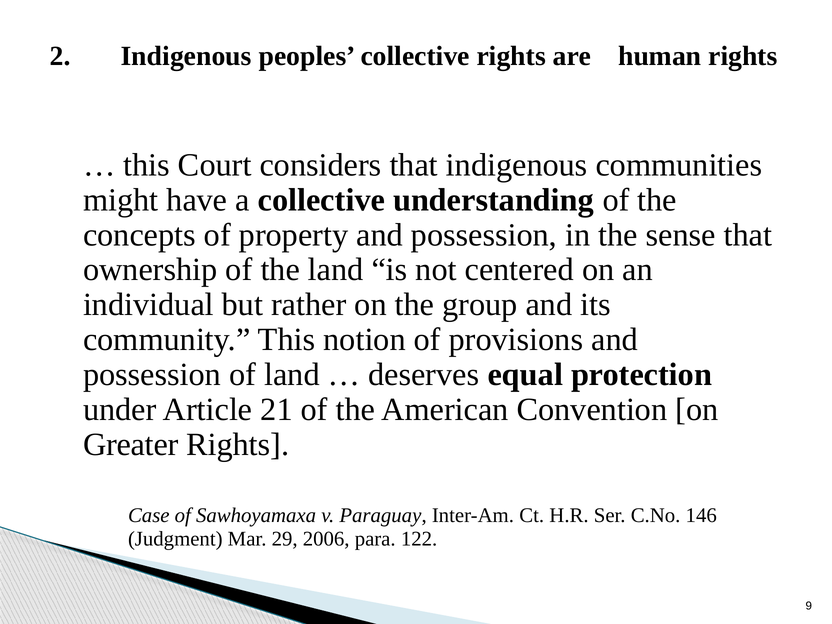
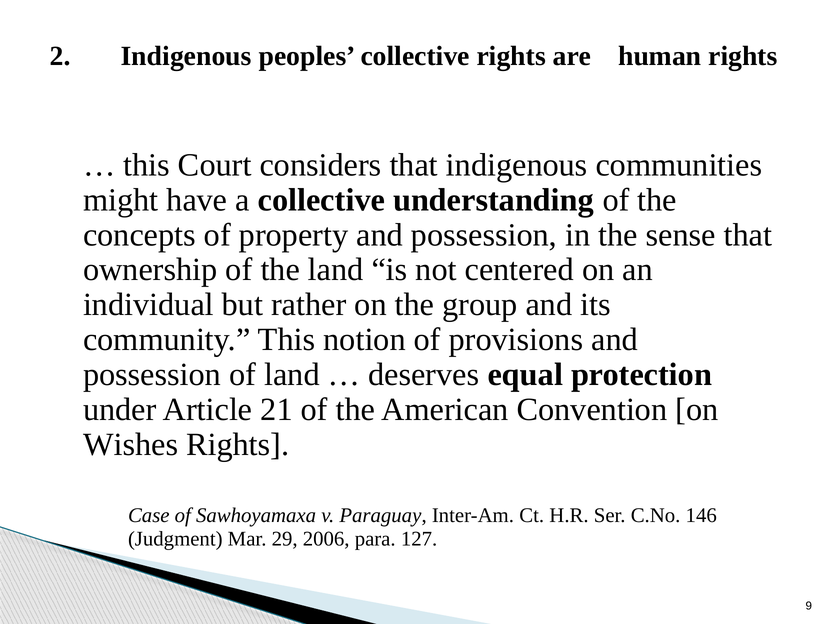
Greater: Greater -> Wishes
122: 122 -> 127
